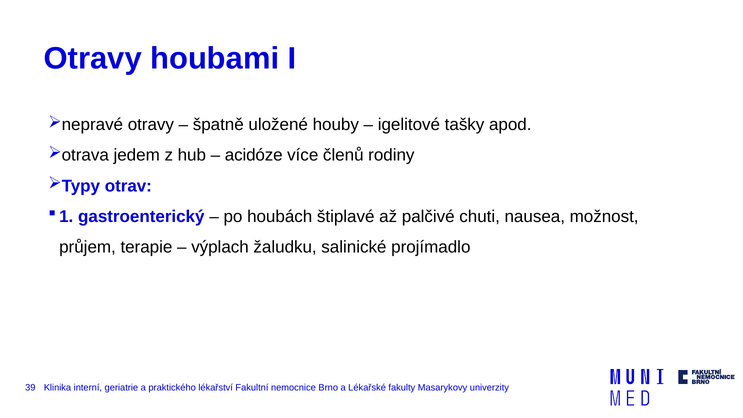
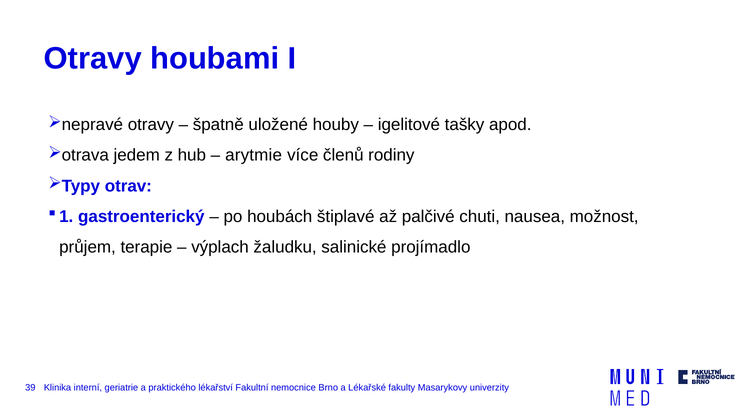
acidóze: acidóze -> arytmie
